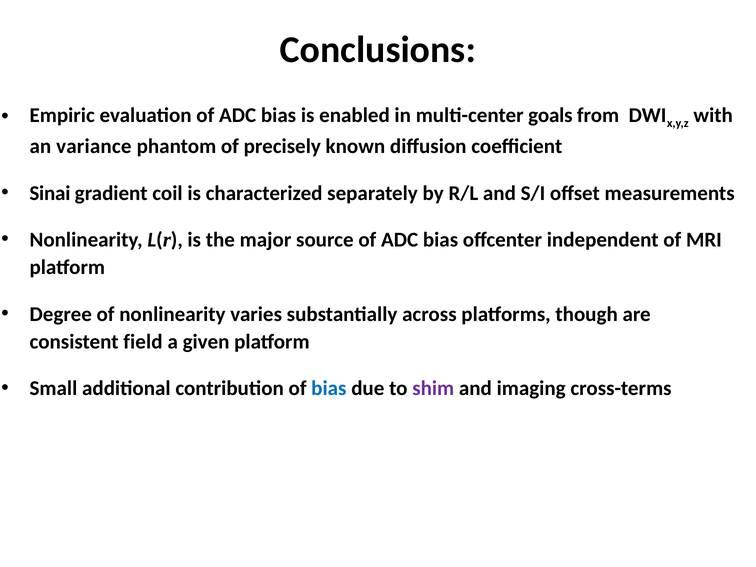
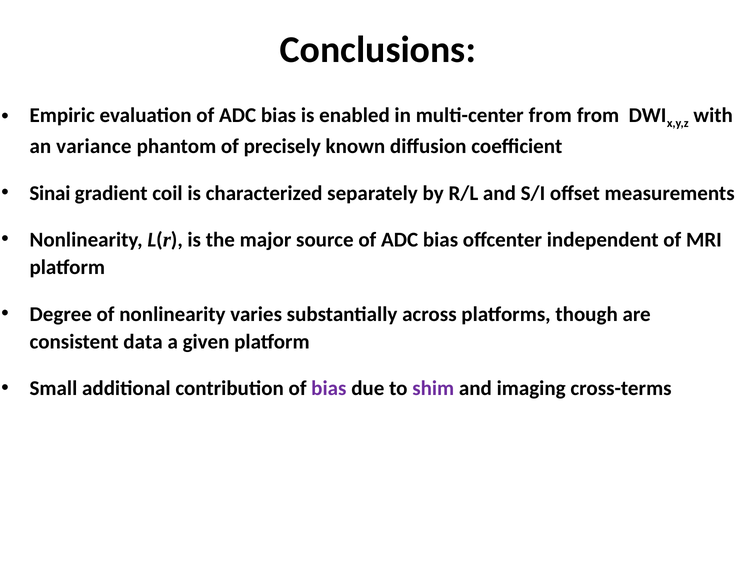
multi-center goals: goals -> from
field: field -> data
bias at (329, 389) colour: blue -> purple
